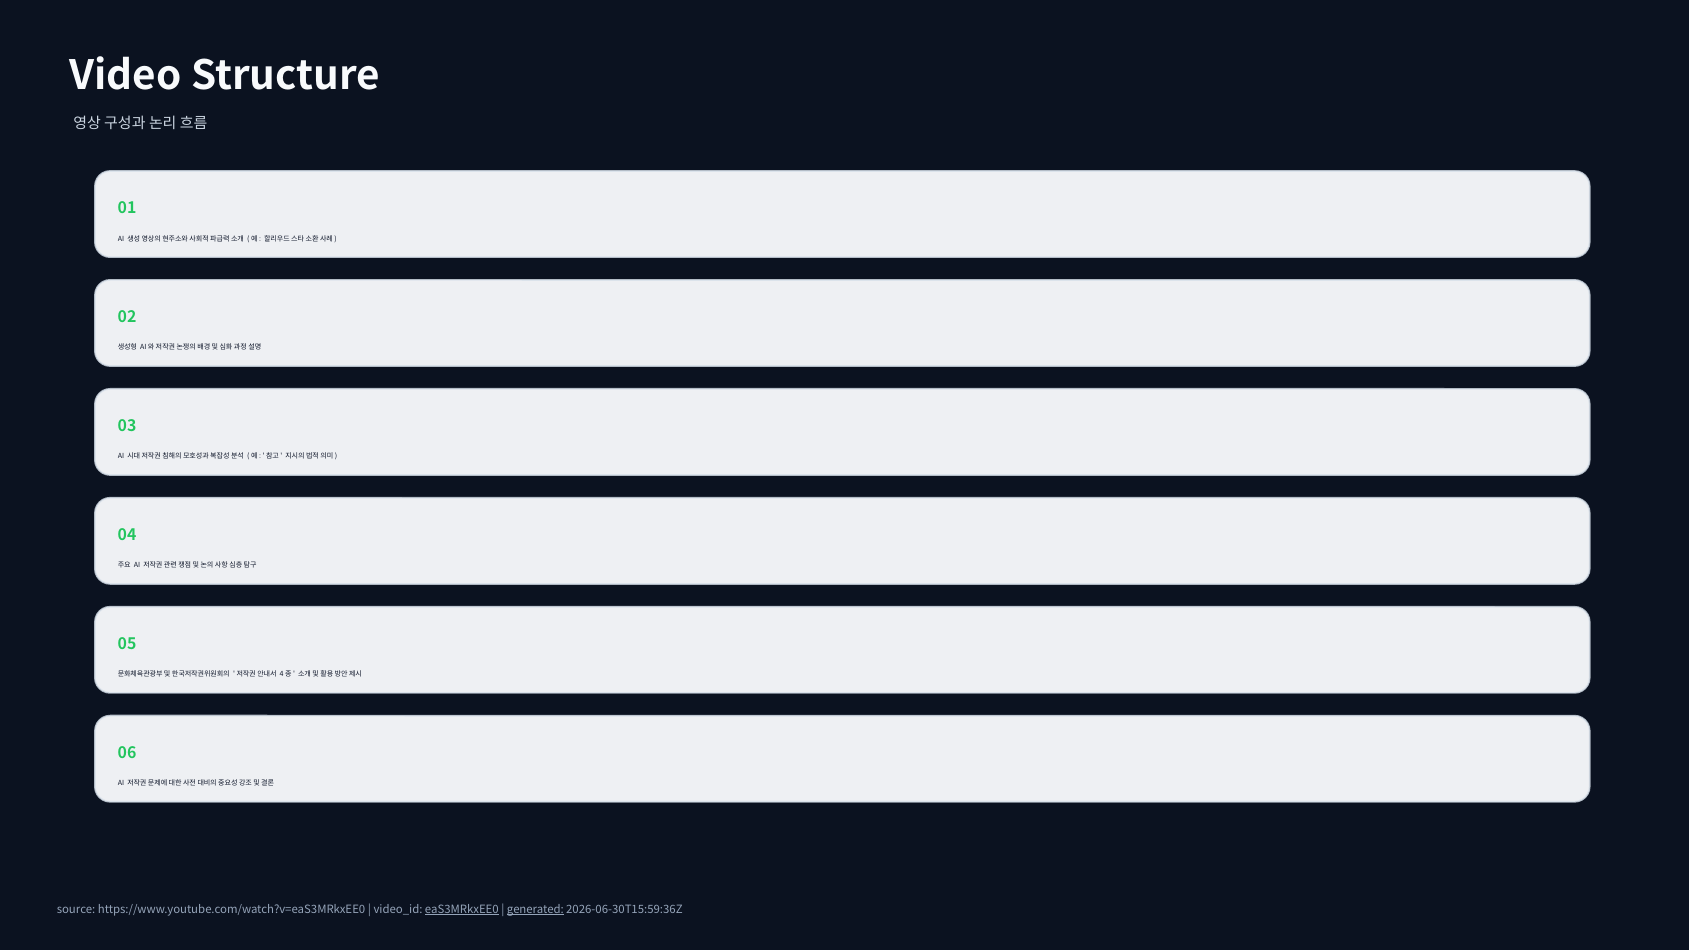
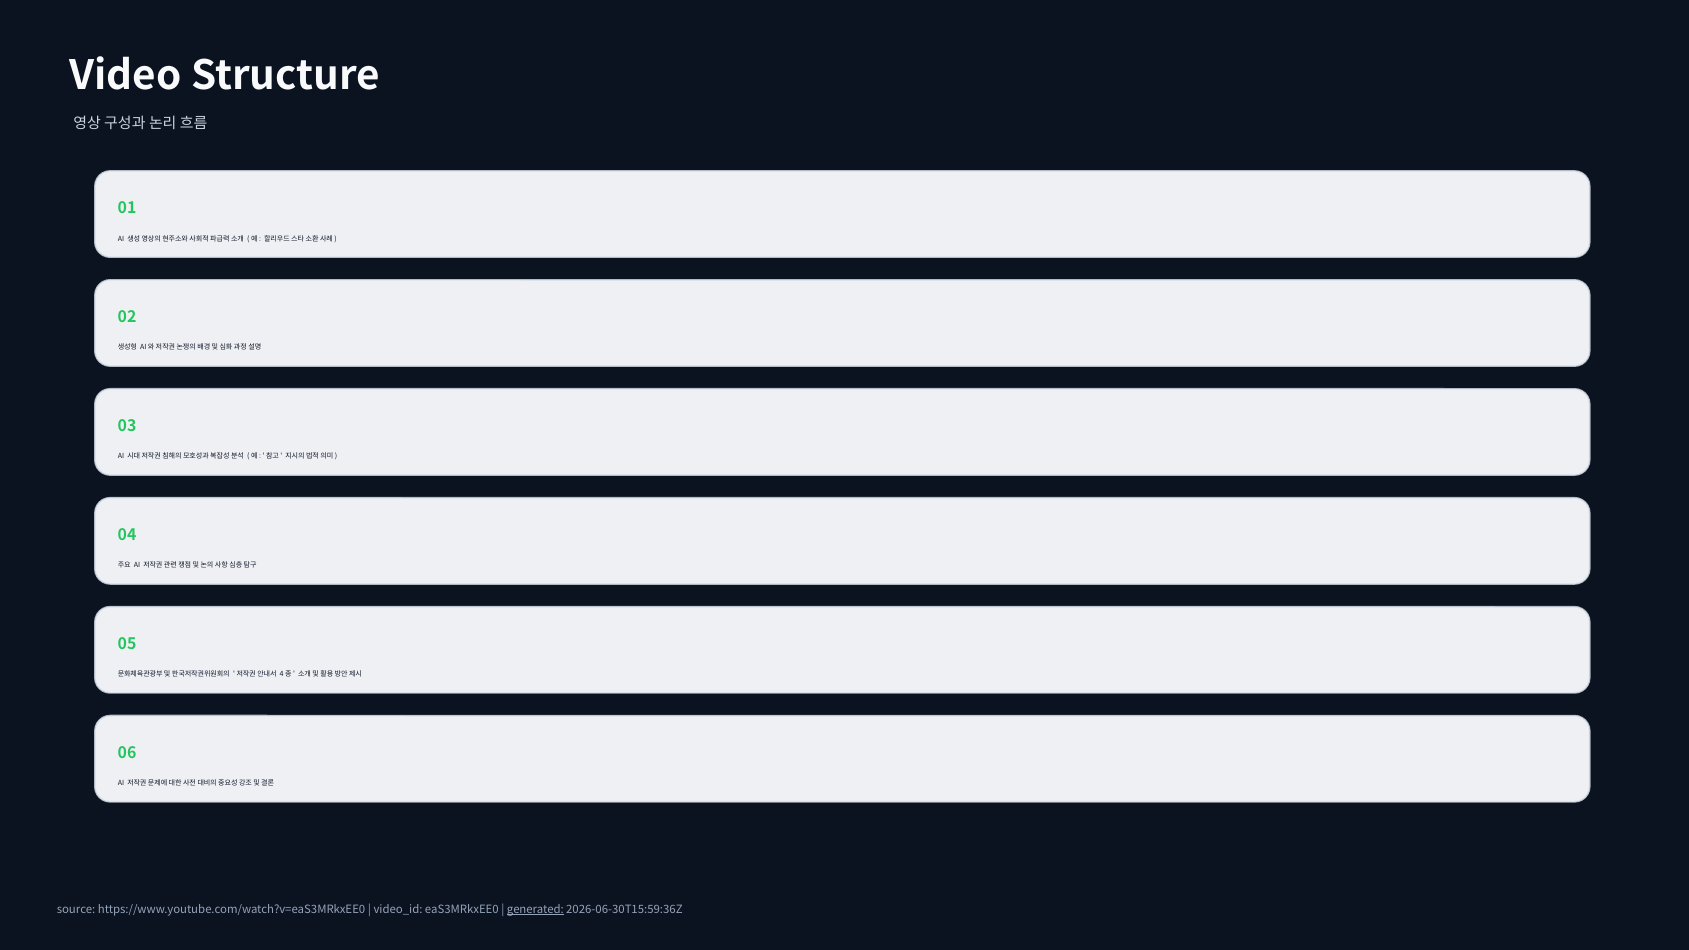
eaS3MRkxEE0 underline: present -> none
